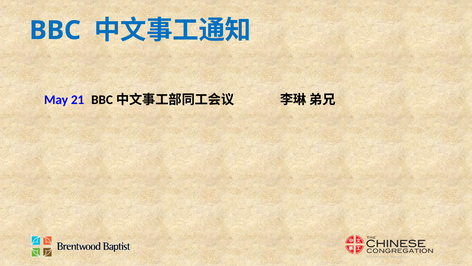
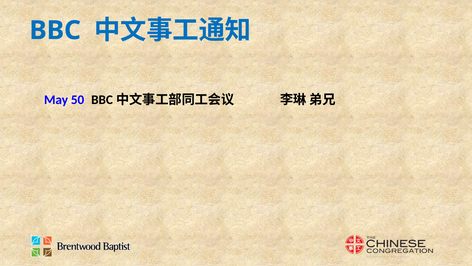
21: 21 -> 50
